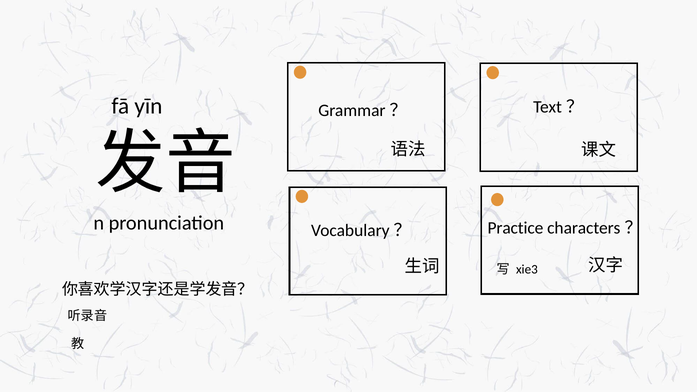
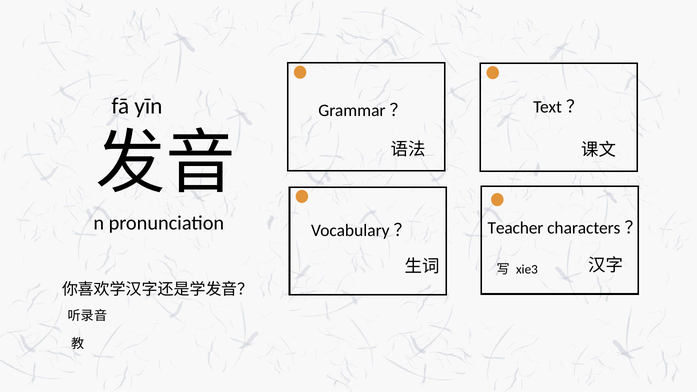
Practice: Practice -> Teacher
